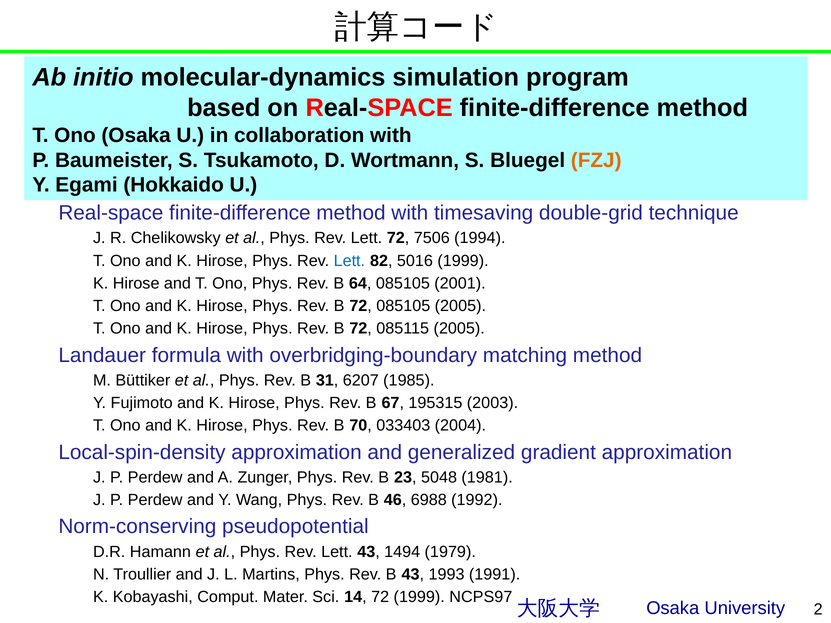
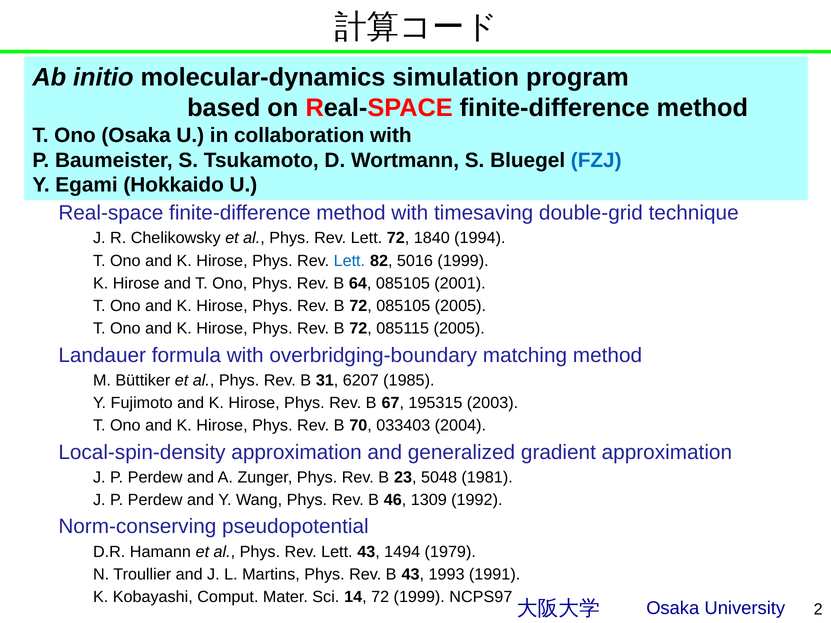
FZJ colour: orange -> blue
7506: 7506 -> 1840
6988: 6988 -> 1309
